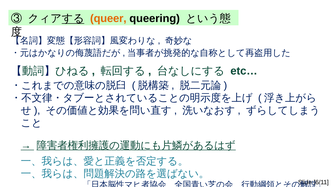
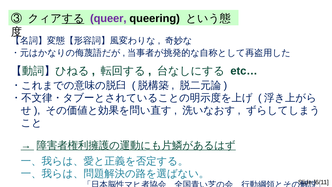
queer colour: orange -> purple
